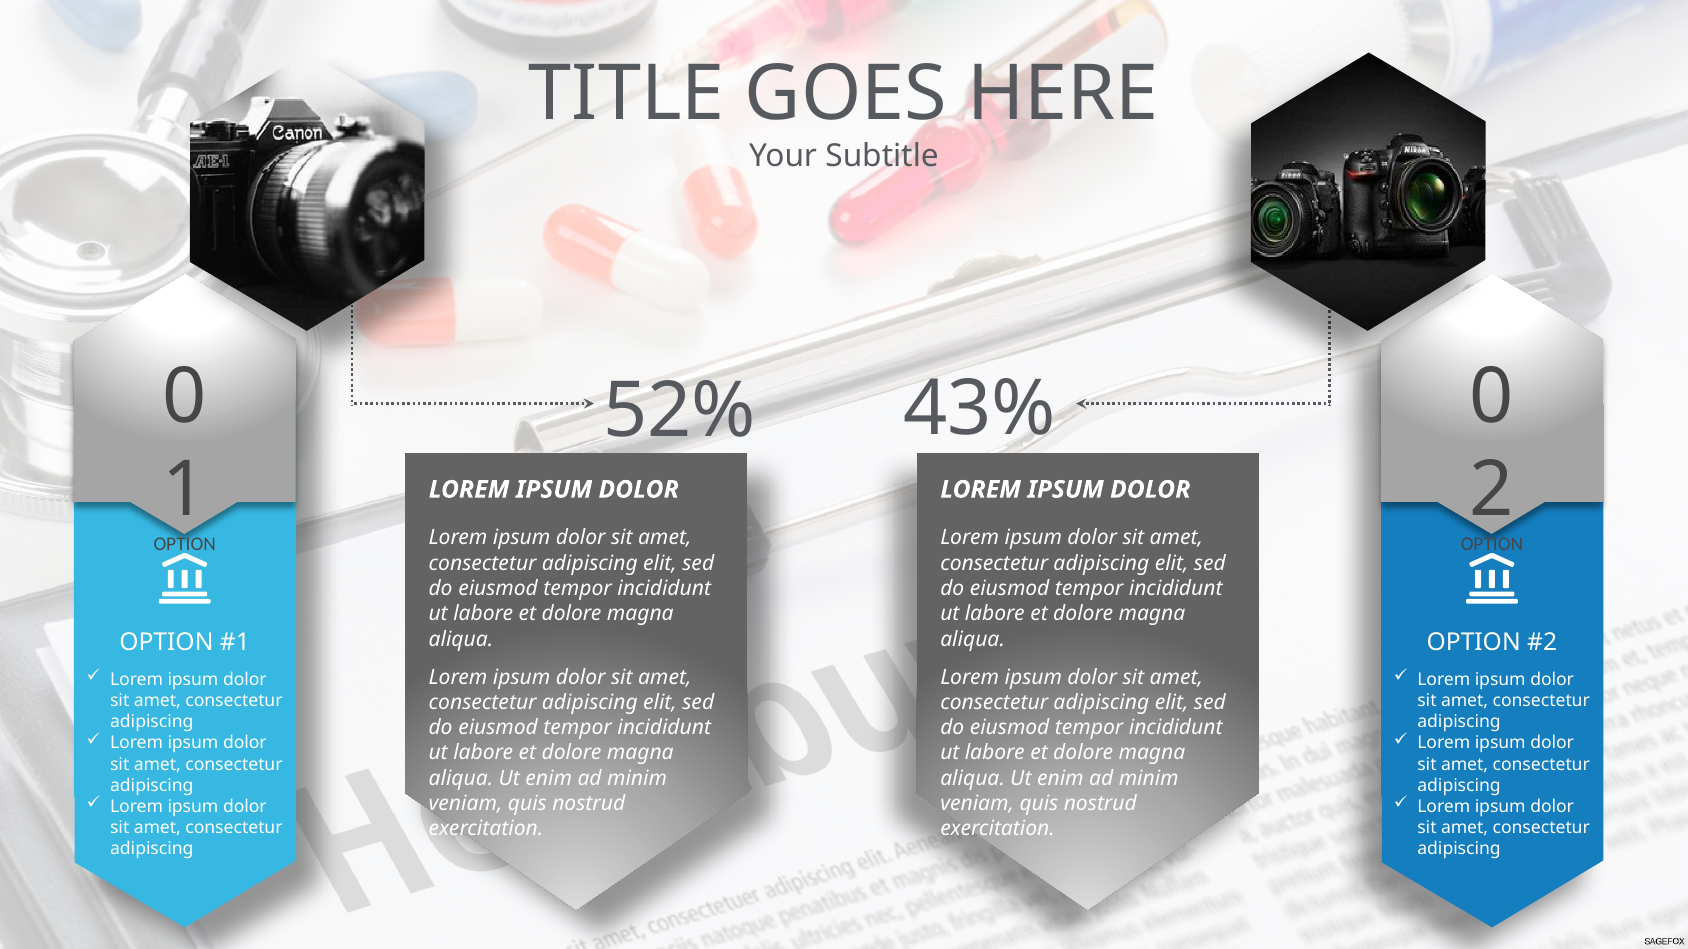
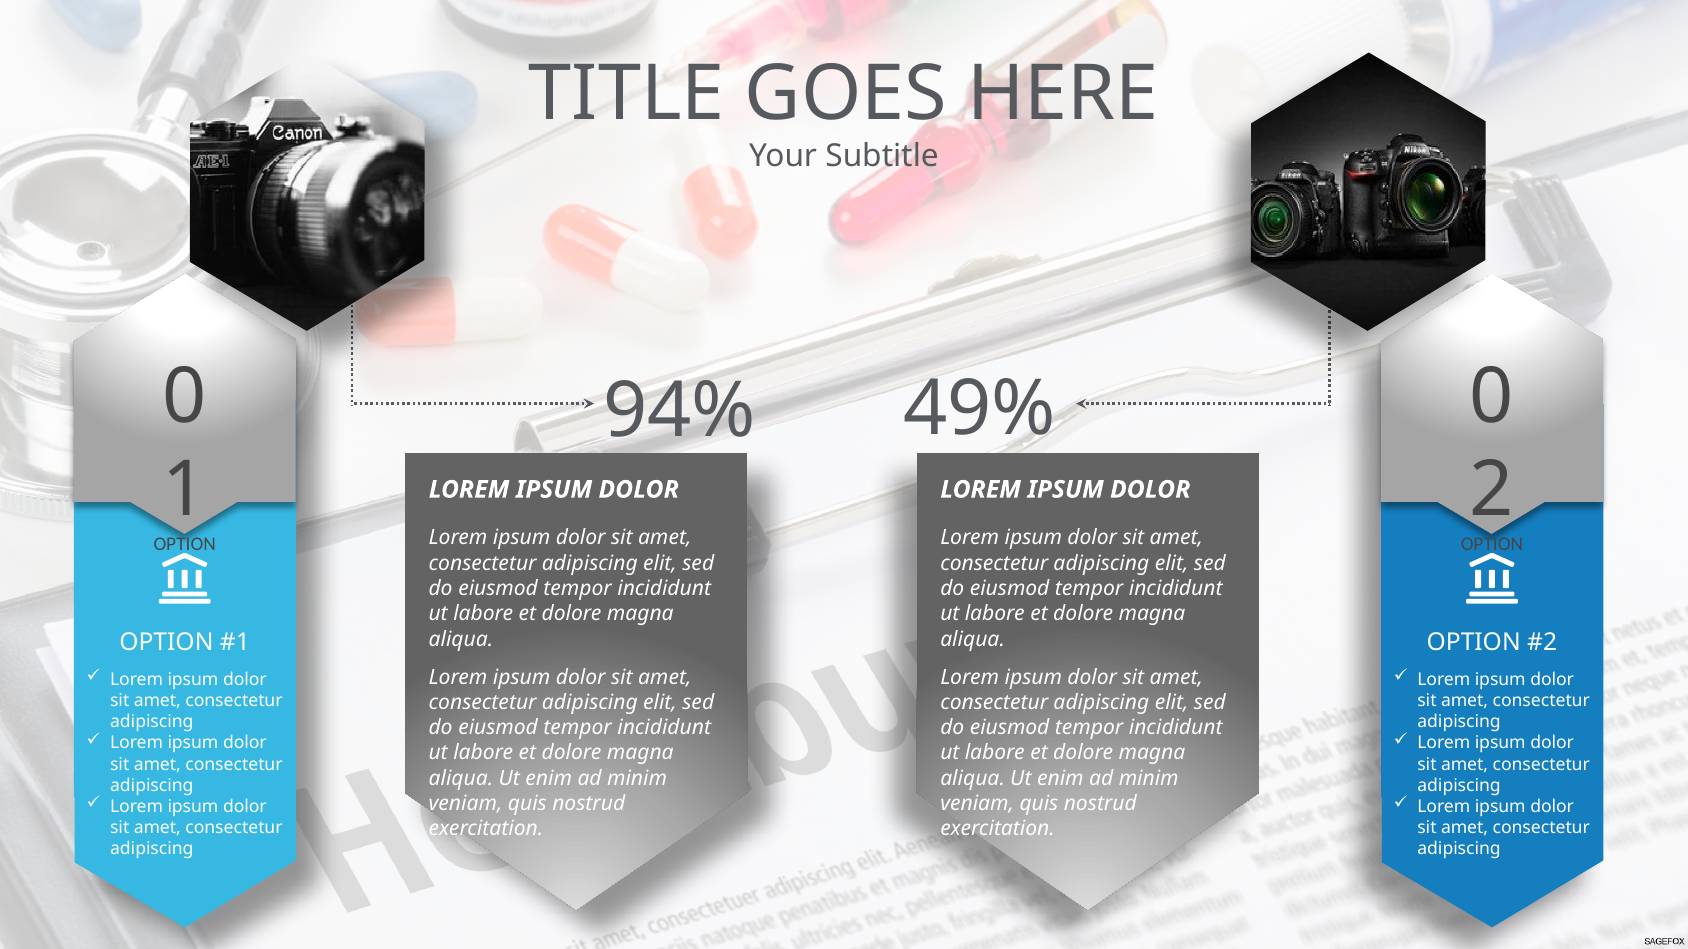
43%: 43% -> 49%
52%: 52% -> 94%
